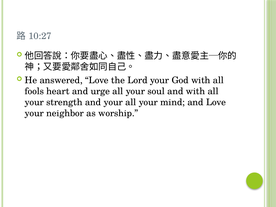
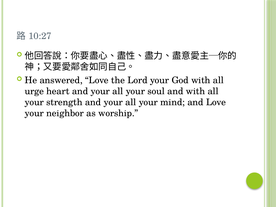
fools: fools -> urge
heart and urge: urge -> your
